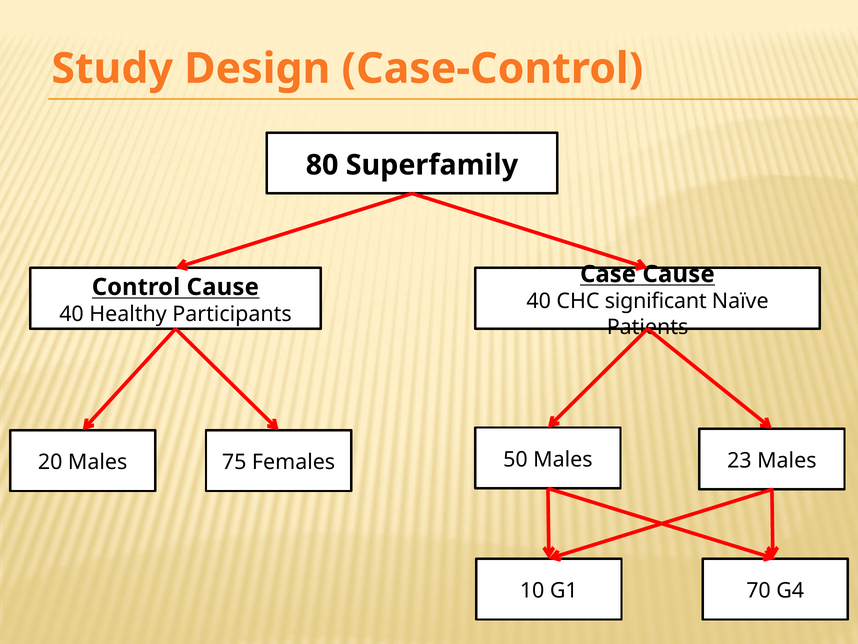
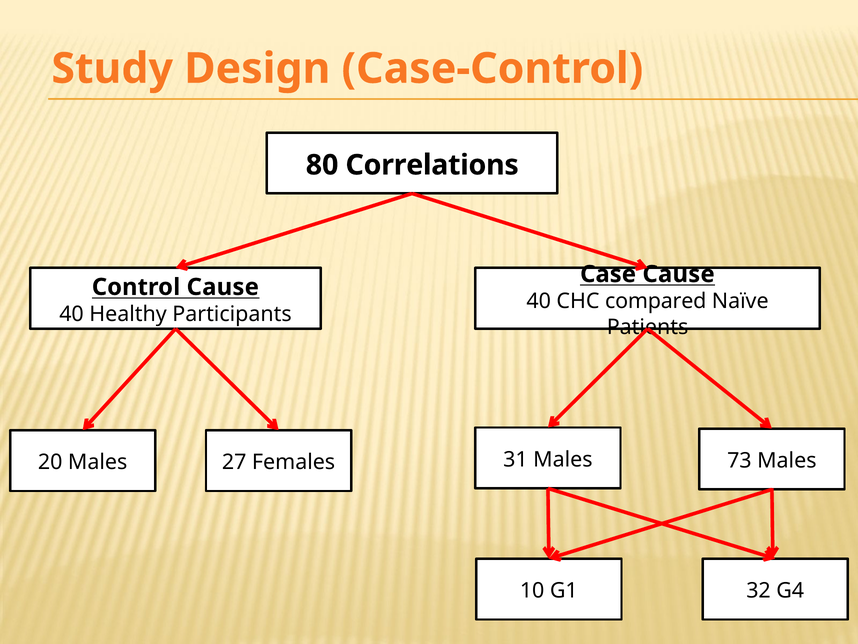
Superfamily: Superfamily -> Correlations
significant: significant -> compared
75: 75 -> 27
50: 50 -> 31
23: 23 -> 73
70: 70 -> 32
